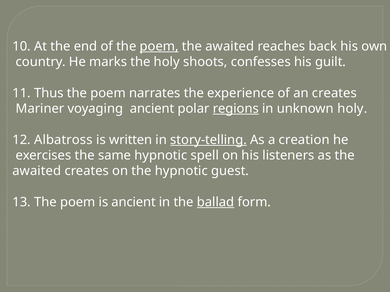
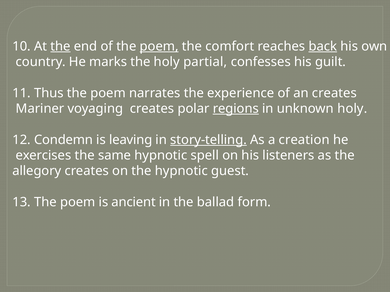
the at (60, 46) underline: none -> present
awaited at (230, 46): awaited -> comfort
back underline: none -> present
shoots: shoots -> partial
voyaging ancient: ancient -> creates
Albatross: Albatross -> Condemn
written: written -> leaving
awaited at (37, 171): awaited -> allegory
ballad underline: present -> none
